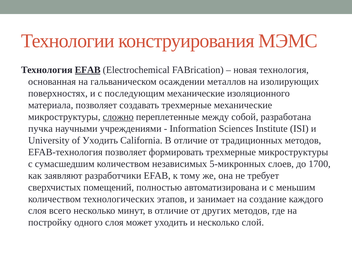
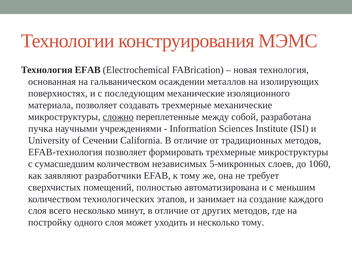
EFAB at (88, 70) underline: present -> none
of Уходить: Уходить -> Сечении
1700: 1700 -> 1060
несколько слой: слой -> тому
